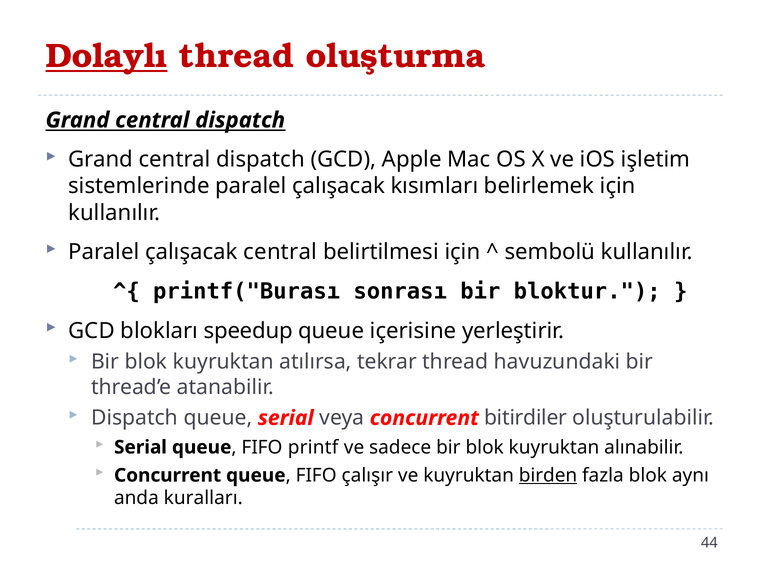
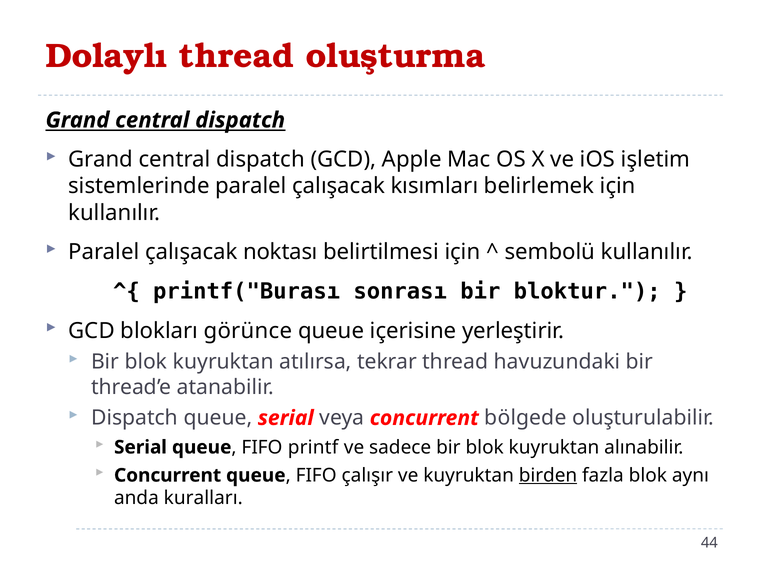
Dolaylı underline: present -> none
çalışacak central: central -> noktası
speedup: speedup -> görünce
bitirdiler: bitirdiler -> bölgede
